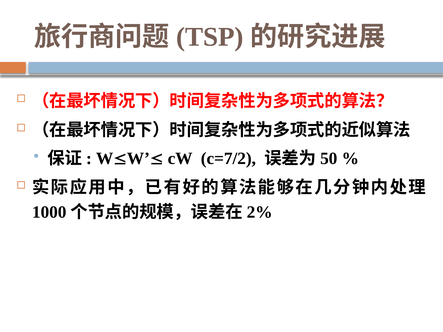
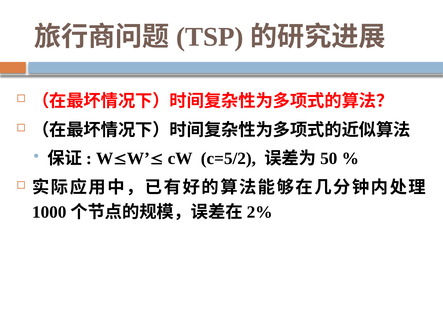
c=7/2: c=7/2 -> c=5/2
